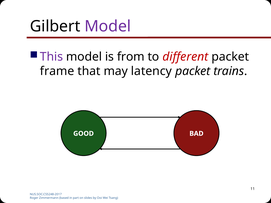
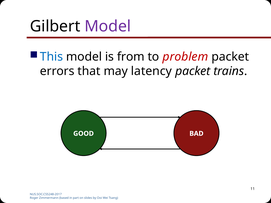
This colour: purple -> blue
different: different -> problem
frame: frame -> errors
